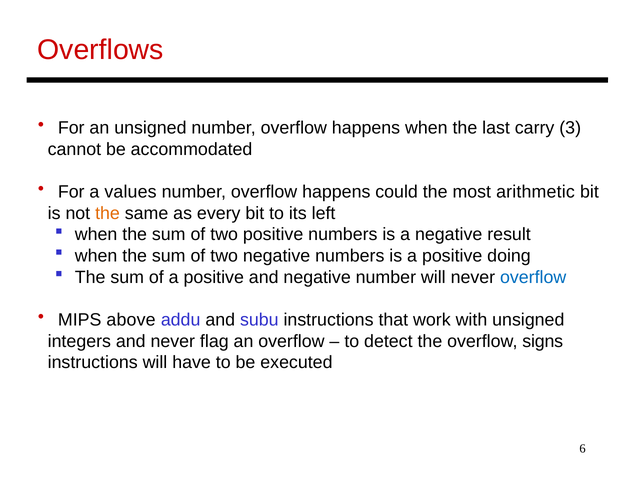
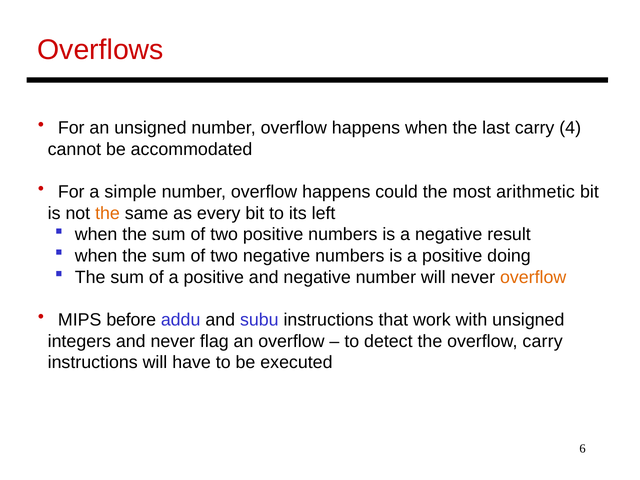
3: 3 -> 4
values: values -> simple
overflow at (533, 277) colour: blue -> orange
above: above -> before
overflow signs: signs -> carry
